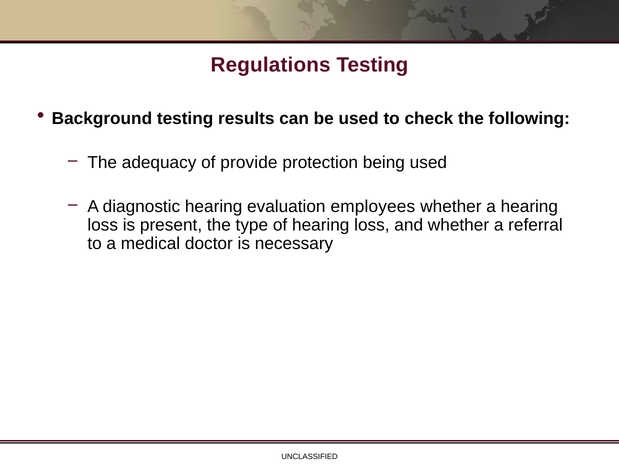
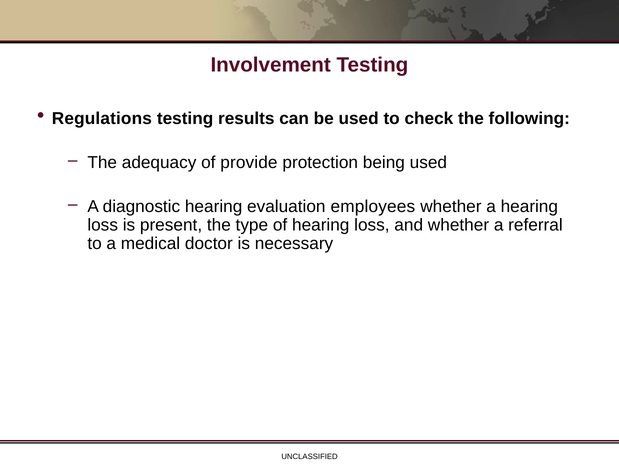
Regulations: Regulations -> Involvement
Background: Background -> Regulations
